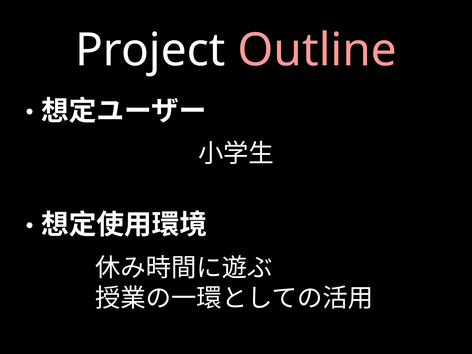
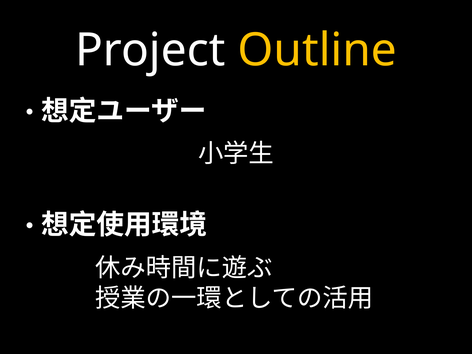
Outline colour: pink -> yellow
